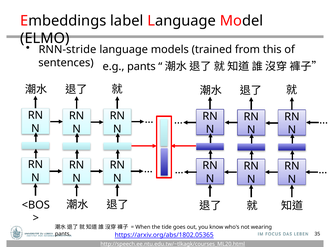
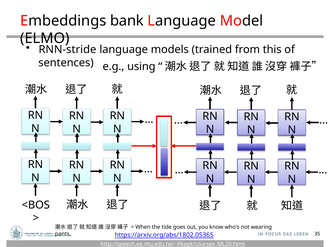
label: label -> bank
e.g pants: pants -> using
